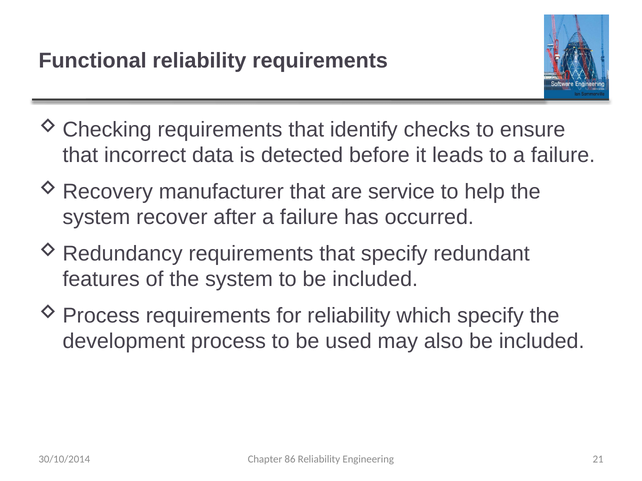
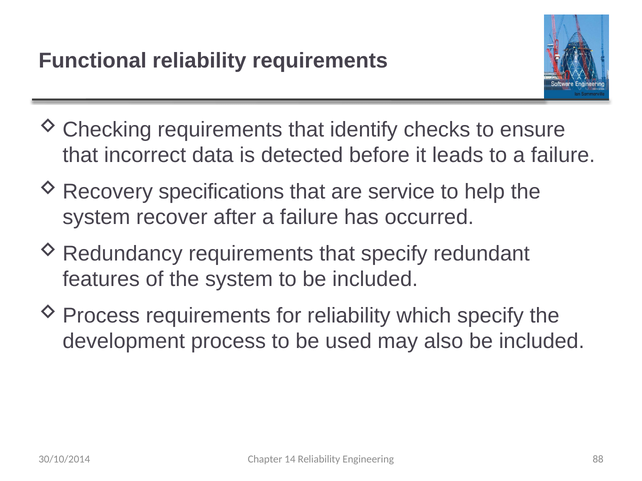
manufacturer: manufacturer -> specifications
86: 86 -> 14
21: 21 -> 88
